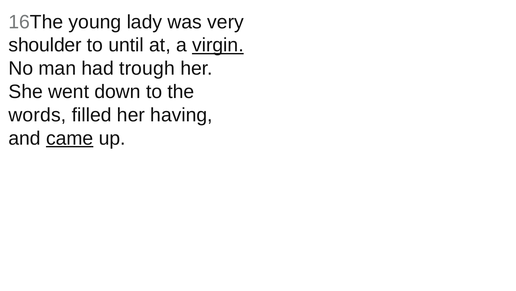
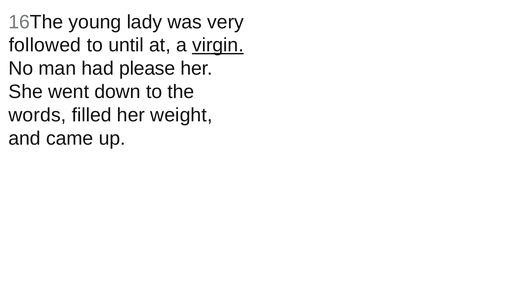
shoulder: shoulder -> followed
trough: trough -> please
having: having -> weight
came underline: present -> none
